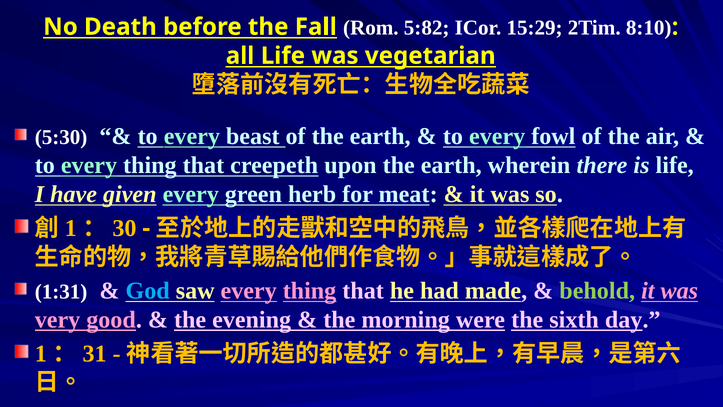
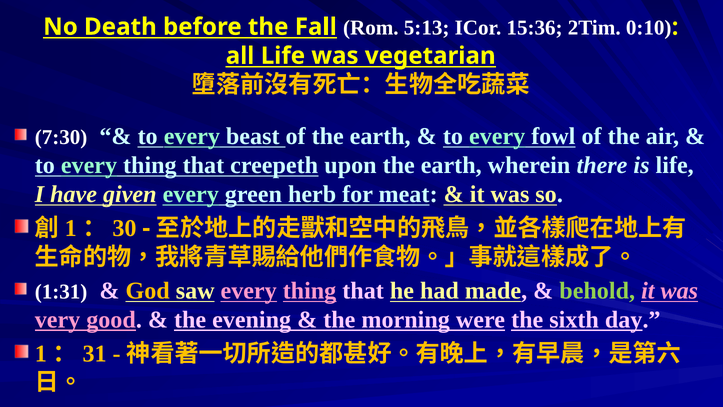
5:82: 5:82 -> 5:13
15:29: 15:29 -> 15:36
8:10: 8:10 -> 0:10
5:30: 5:30 -> 7:30
God colour: light blue -> yellow
